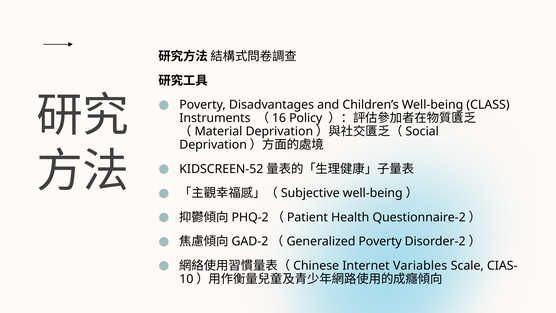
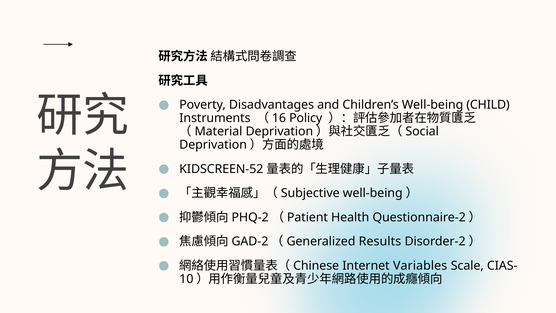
CLASS: CLASS -> CHILD
Poverty at (380, 241): Poverty -> Results
